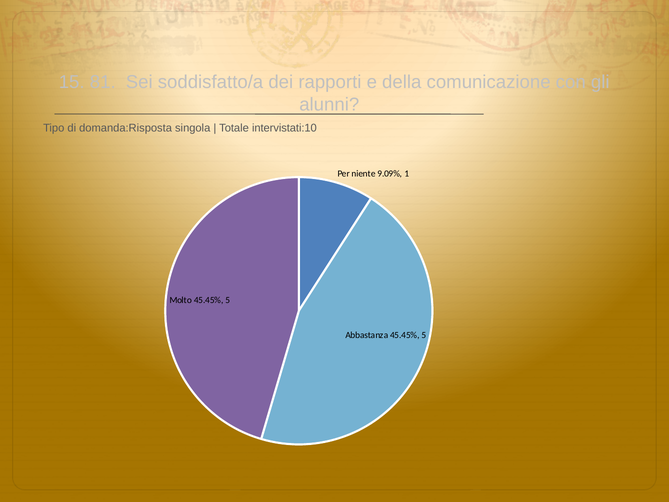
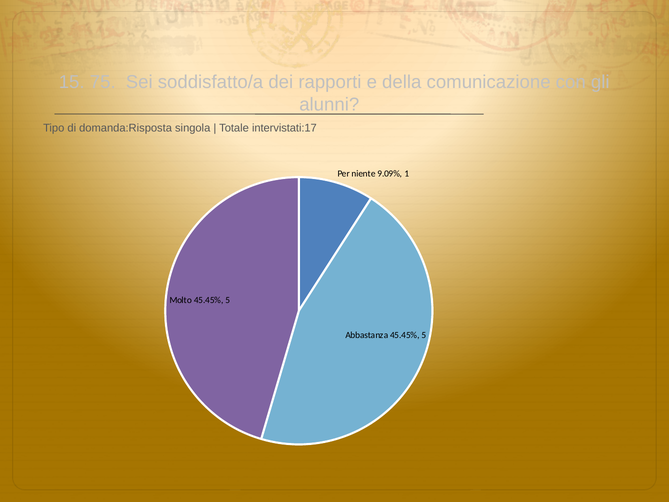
81: 81 -> 75
intervistati:10: intervistati:10 -> intervistati:17
